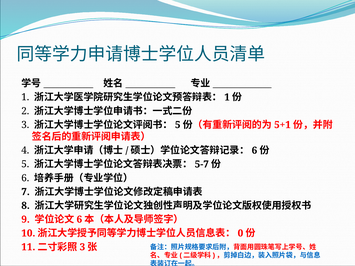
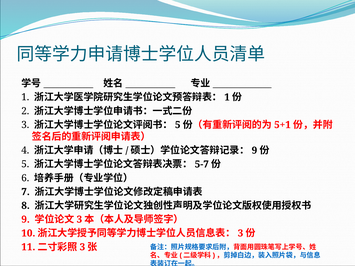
6 at (254, 151): 6 -> 9
6 at (79, 220): 6 -> 3
0 at (240, 233): 0 -> 3
